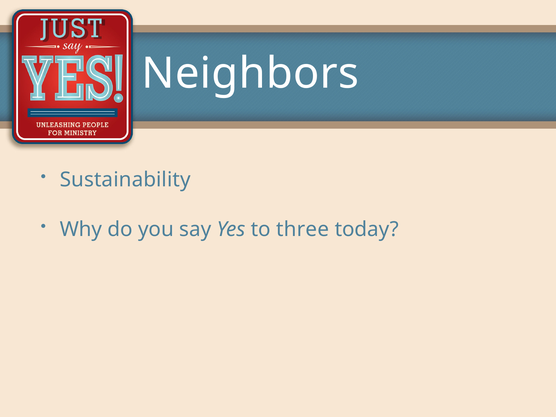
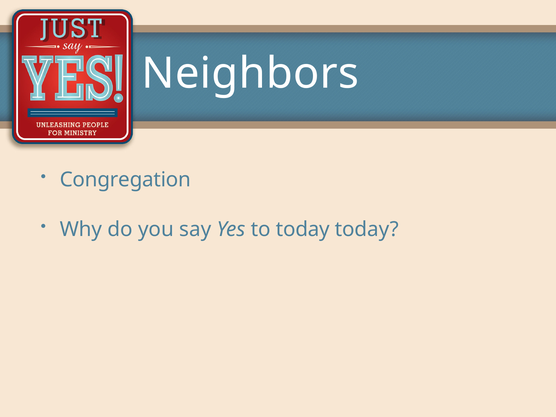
Sustainability: Sustainability -> Congregation
to three: three -> today
